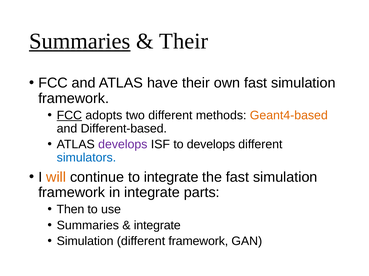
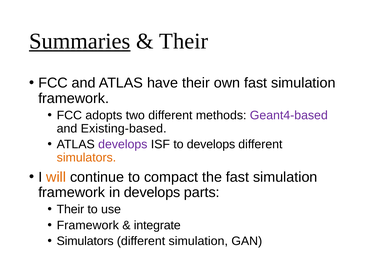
FCC at (69, 116) underline: present -> none
Geant4-based colour: orange -> purple
Different-based: Different-based -> Existing-based
simulators at (86, 158) colour: blue -> orange
to integrate: integrate -> compact
in integrate: integrate -> develops
Then at (70, 210): Then -> Their
Summaries at (88, 226): Summaries -> Framework
Simulation at (85, 242): Simulation -> Simulators
different framework: framework -> simulation
